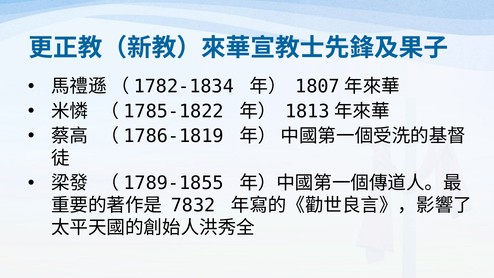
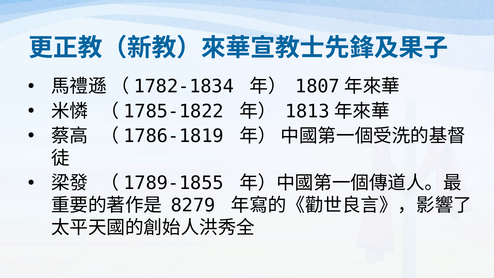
7832: 7832 -> 8279
